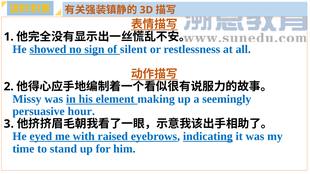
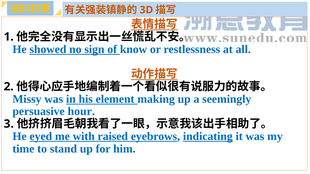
silent: silent -> know
